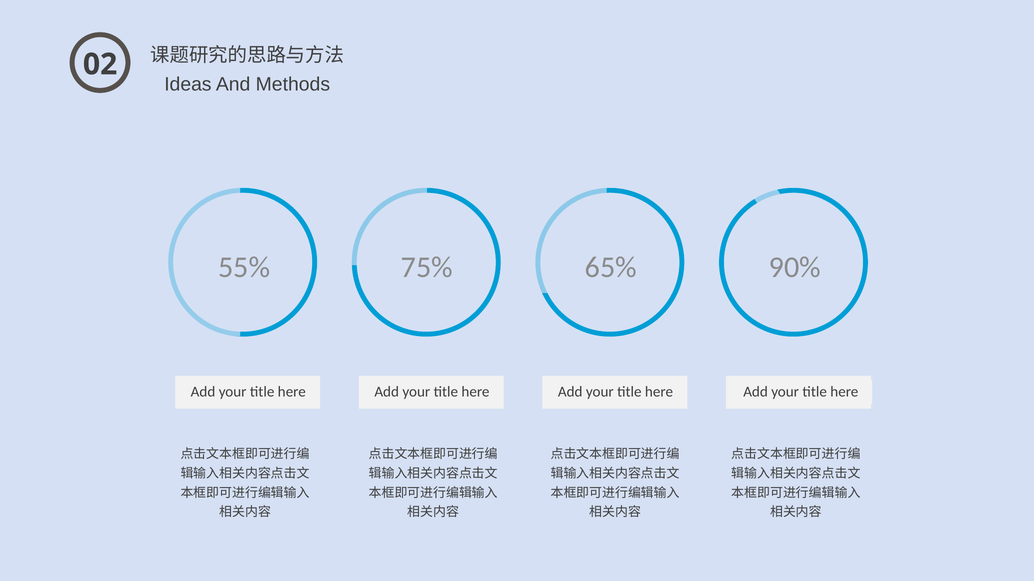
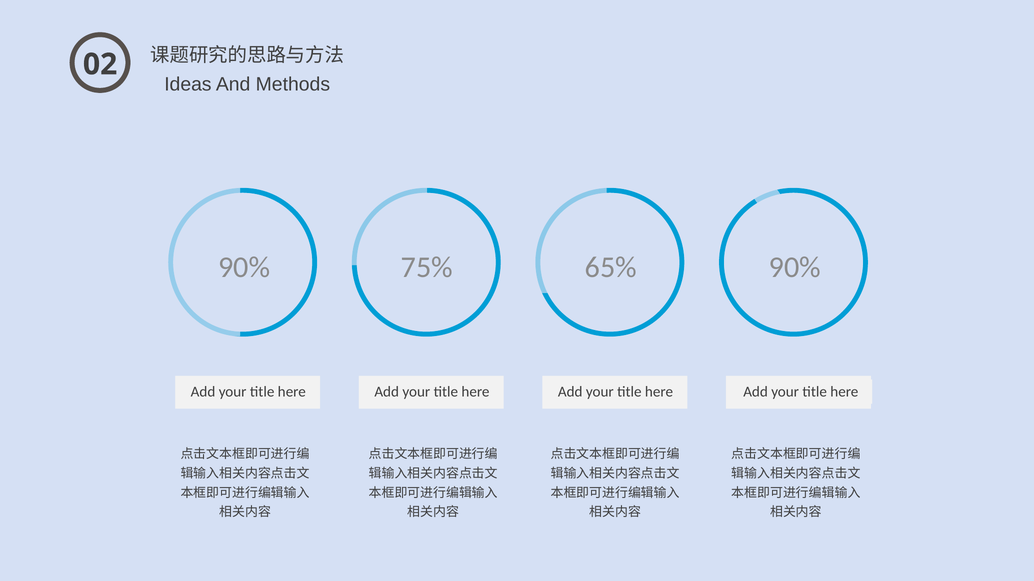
55% at (244, 268): 55% -> 90%
